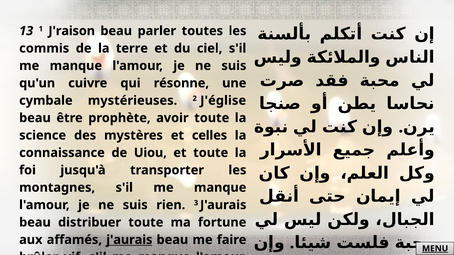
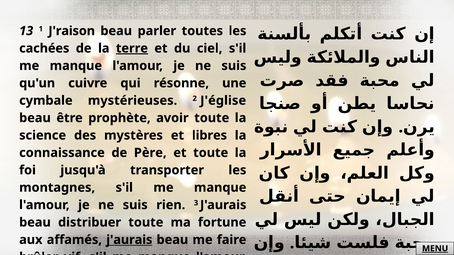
commis: commis -> cachées
terre underline: none -> present
celles: celles -> libres
Uiou: Uiou -> Père
